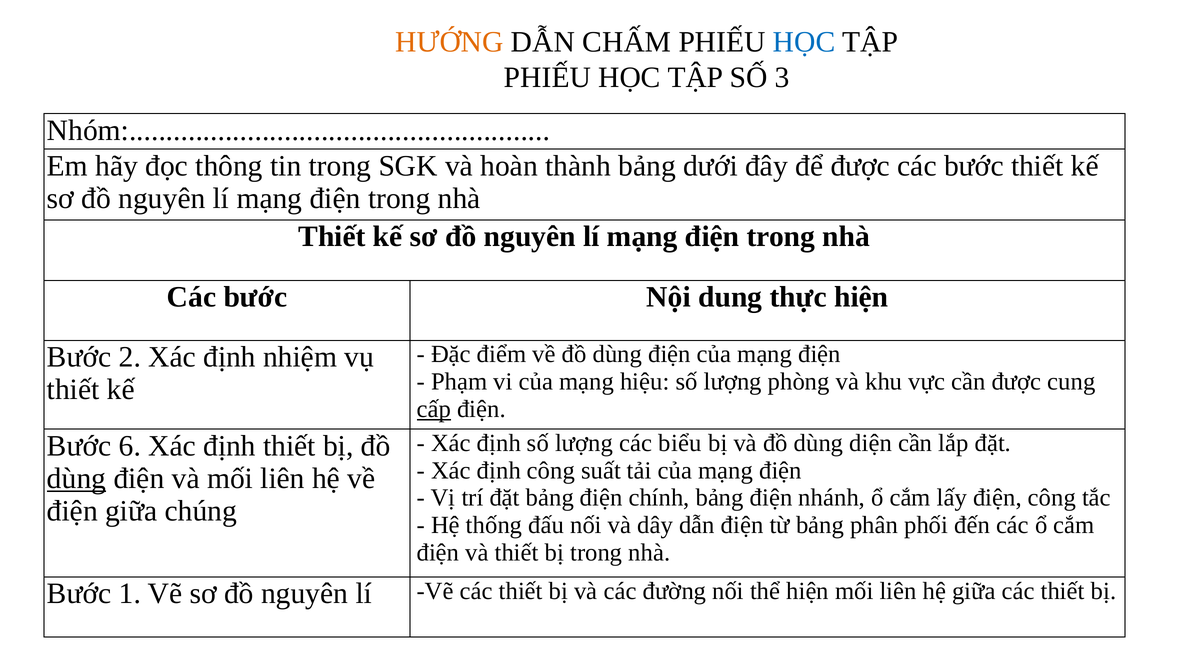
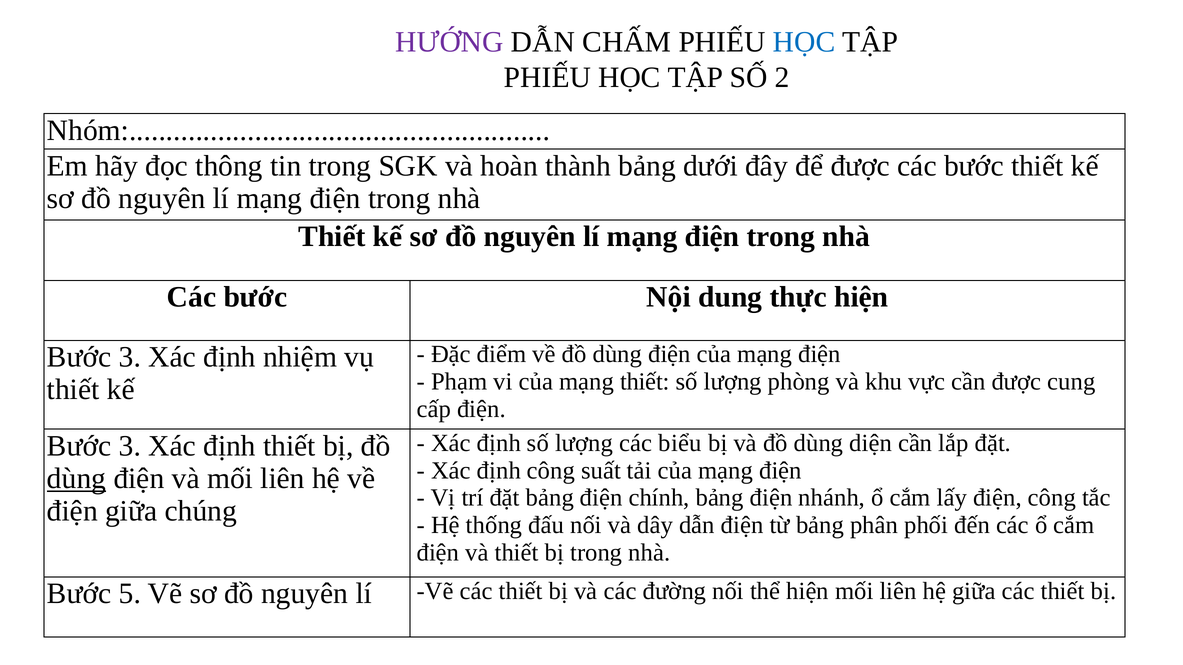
HƯỚNG colour: orange -> purple
3: 3 -> 2
2 at (130, 357): 2 -> 3
mạng hiệu: hiệu -> thiết
cấp underline: present -> none
6 at (130, 446): 6 -> 3
1: 1 -> 5
